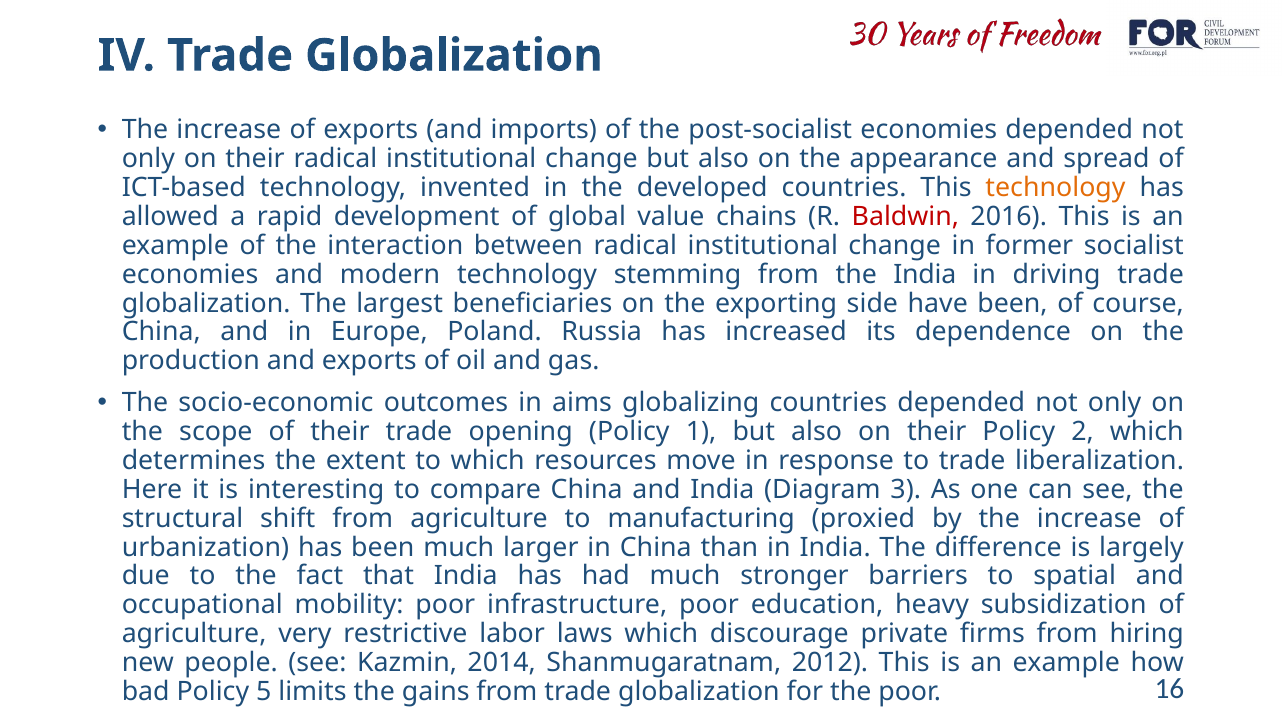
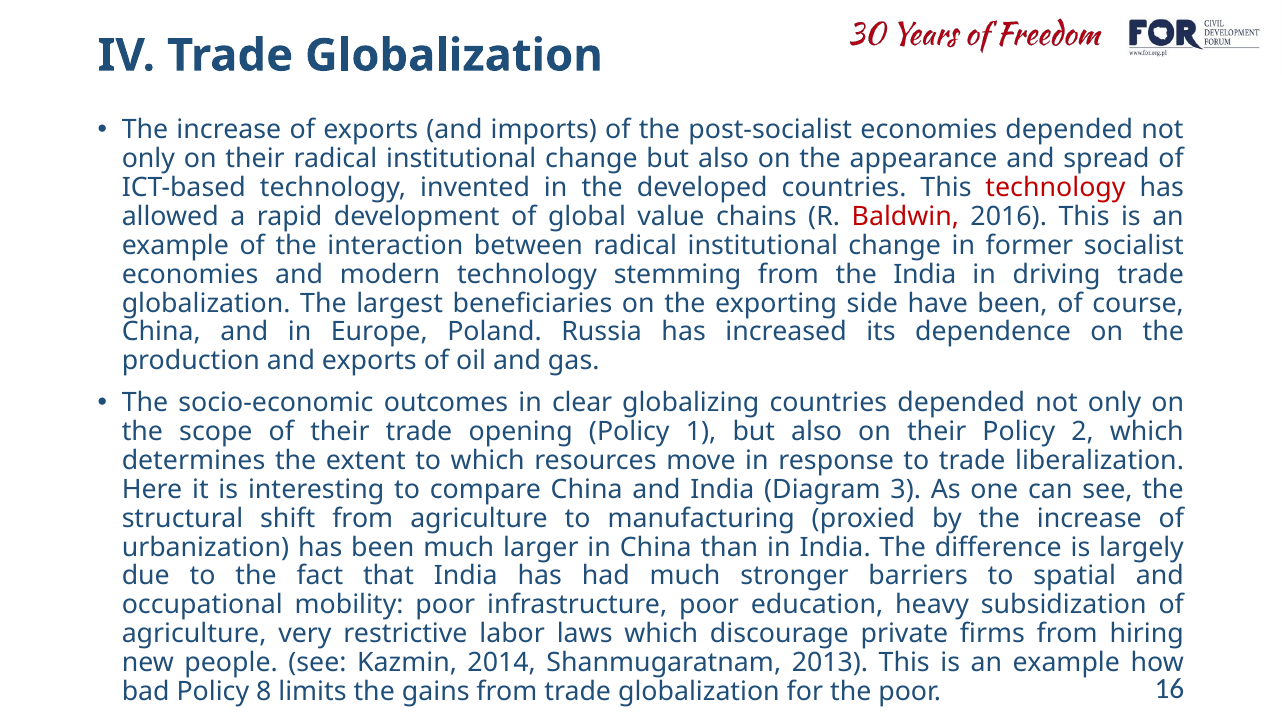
technology at (1056, 188) colour: orange -> red
aims: aims -> clear
2012: 2012 -> 2013
5: 5 -> 8
